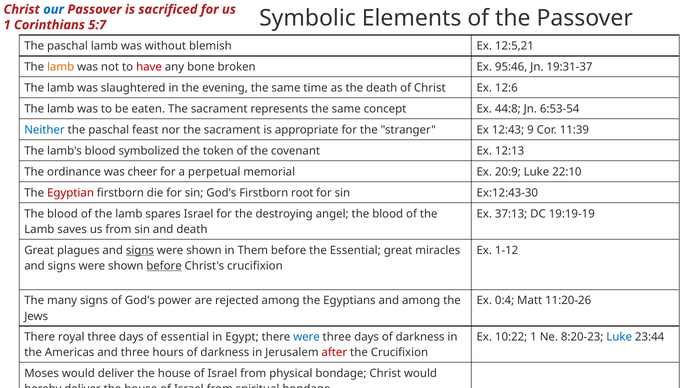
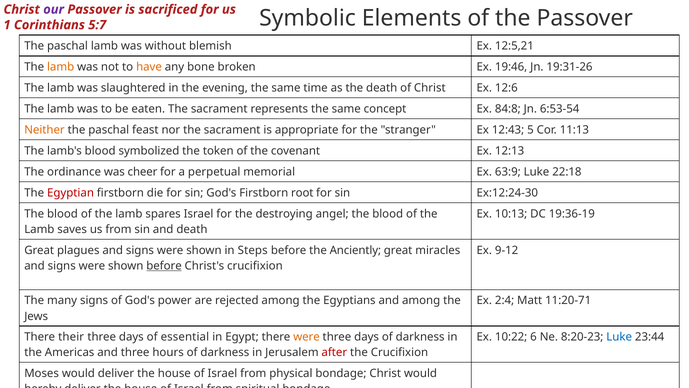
our colour: blue -> purple
have colour: red -> orange
95:46: 95:46 -> 19:46
19:31-37: 19:31-37 -> 19:31-26
44:8: 44:8 -> 84:8
Neither colour: blue -> orange
9: 9 -> 5
11:39: 11:39 -> 11:13
20:9: 20:9 -> 63:9
22:10: 22:10 -> 22:18
Ex:12:43-30: Ex:12:43-30 -> Ex:12:24-30
37:13: 37:13 -> 10:13
19:19-19: 19:19-19 -> 19:36-19
signs at (140, 250) underline: present -> none
Them: Them -> Steps
the Essential: Essential -> Anciently
1-12: 1-12 -> 9-12
0:4: 0:4 -> 2:4
11:20-26: 11:20-26 -> 11:20-71
royal: royal -> their
were at (307, 337) colour: blue -> orange
10:22 1: 1 -> 6
